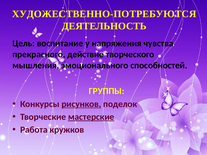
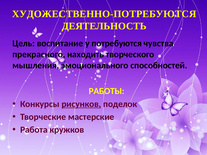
напряжения: напряжения -> потребуются
действие: действие -> находить
ГРУППЫ: ГРУППЫ -> РАБОТЫ
мастерские underline: present -> none
